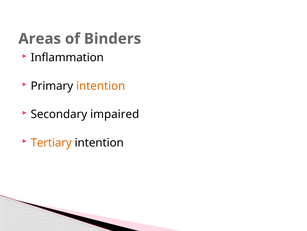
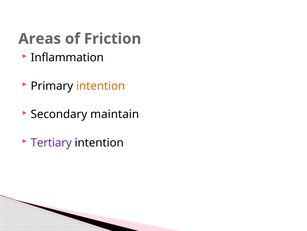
Binders: Binders -> Friction
impaired: impaired -> maintain
Tertiary colour: orange -> purple
